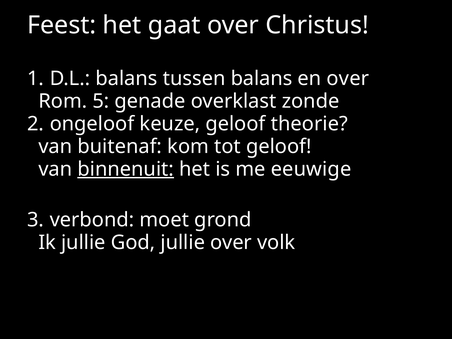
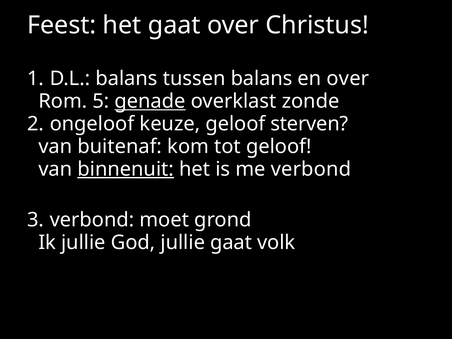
genade underline: none -> present
theorie: theorie -> sterven
me eeuwige: eeuwige -> verbond
jullie over: over -> gaat
